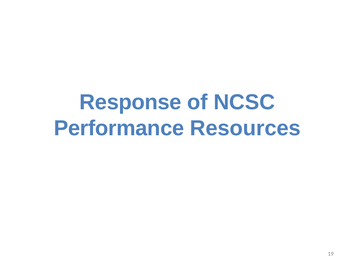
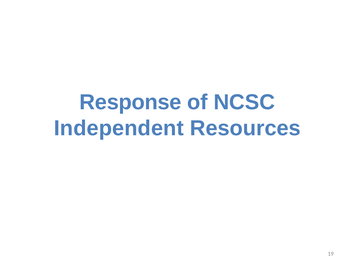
Performance: Performance -> Independent
